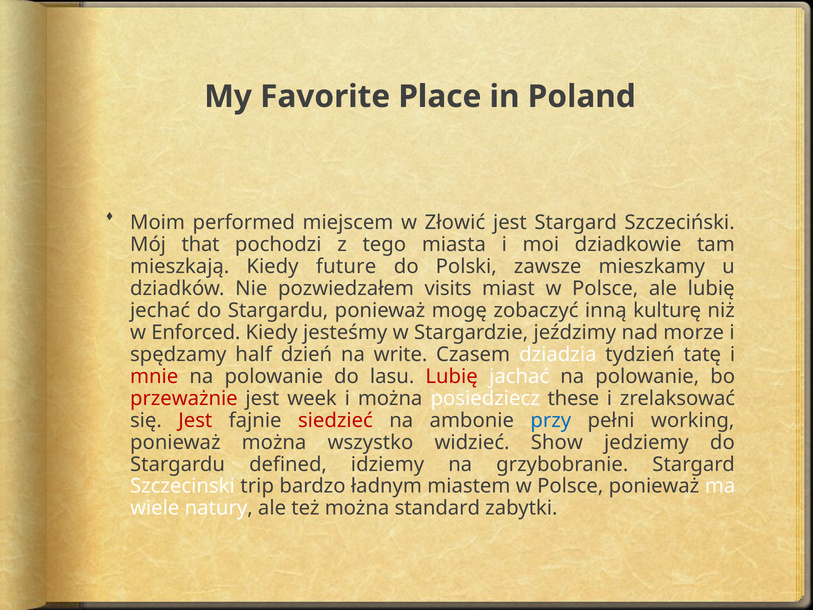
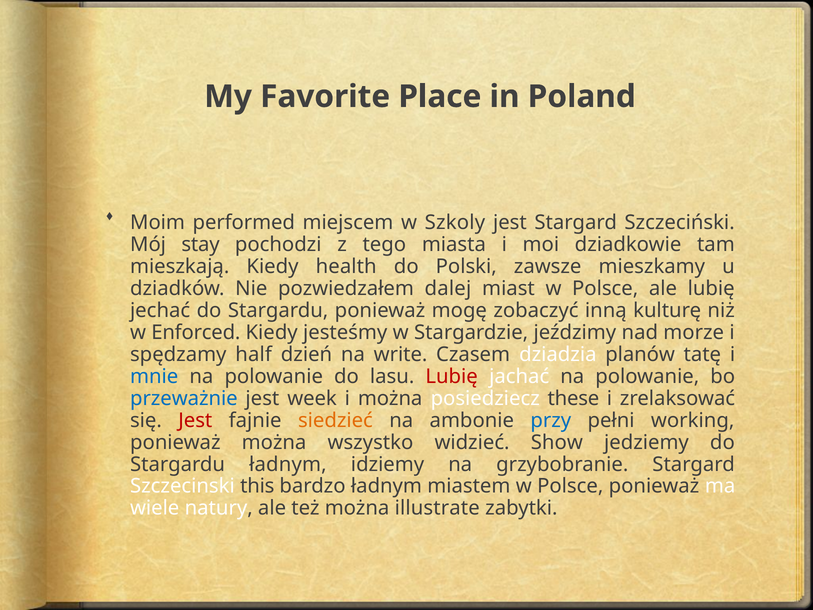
Złowić: Złowić -> Szkoly
that: that -> stay
future: future -> health
visits: visits -> dalej
tydzień: tydzień -> planów
mnie colour: red -> blue
przeważnie colour: red -> blue
siedzieć colour: red -> orange
Stargardu defined: defined -> ładnym
trip: trip -> this
standard: standard -> illustrate
